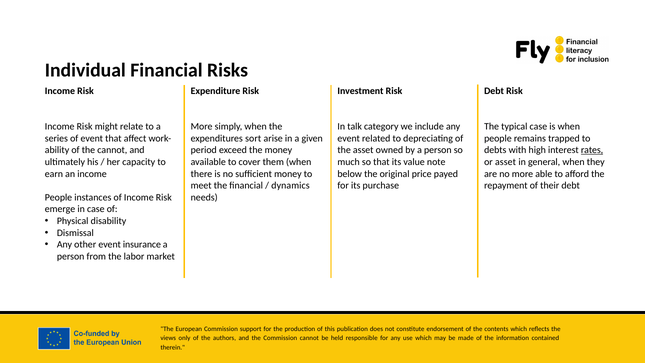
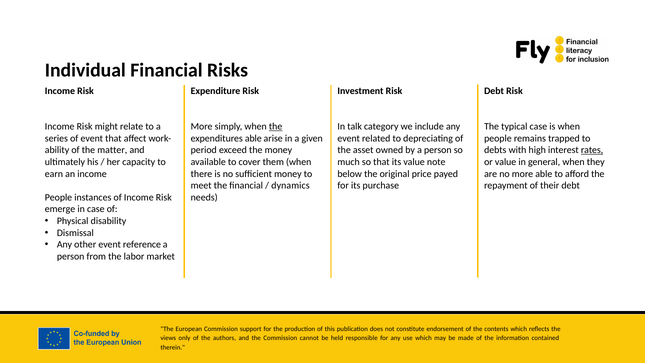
the at (276, 126) underline: none -> present
expenditures sort: sort -> able
the cannot: cannot -> matter
or asset: asset -> value
insurance: insurance -> reference
